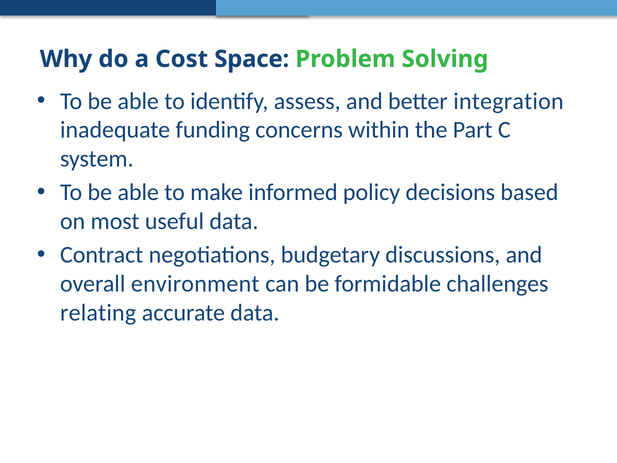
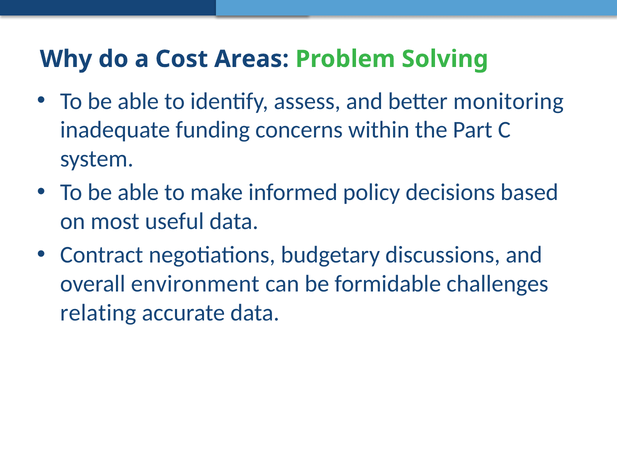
Space: Space -> Areas
integration: integration -> monitoring
